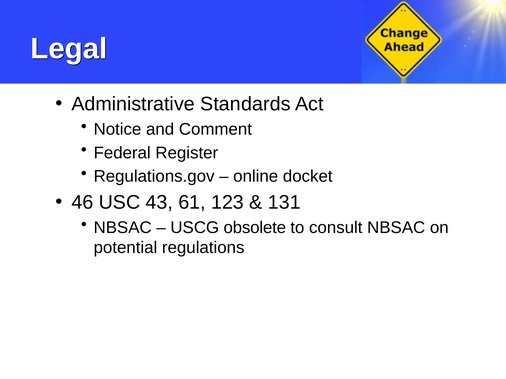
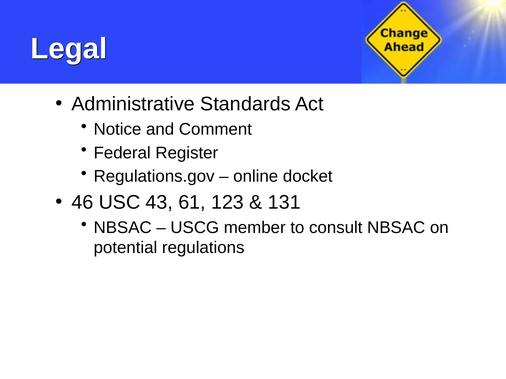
obsolete: obsolete -> member
